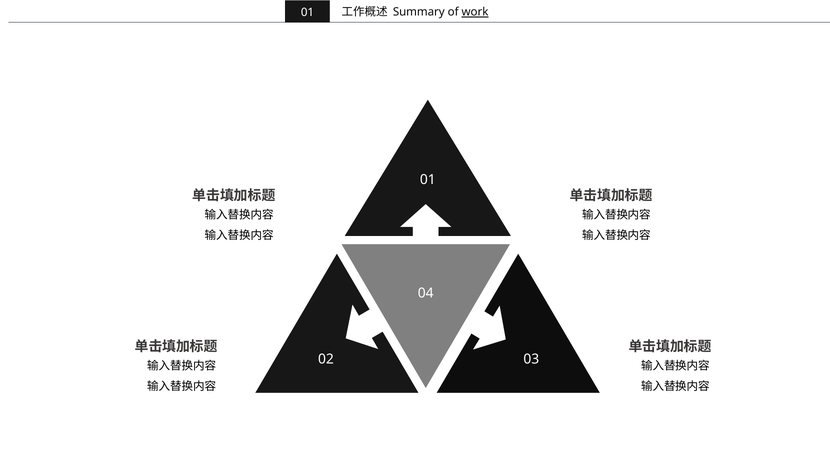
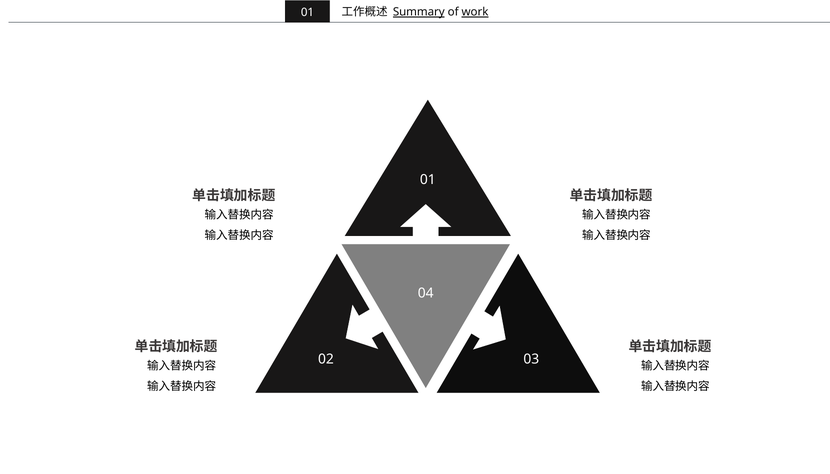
Summary underline: none -> present
